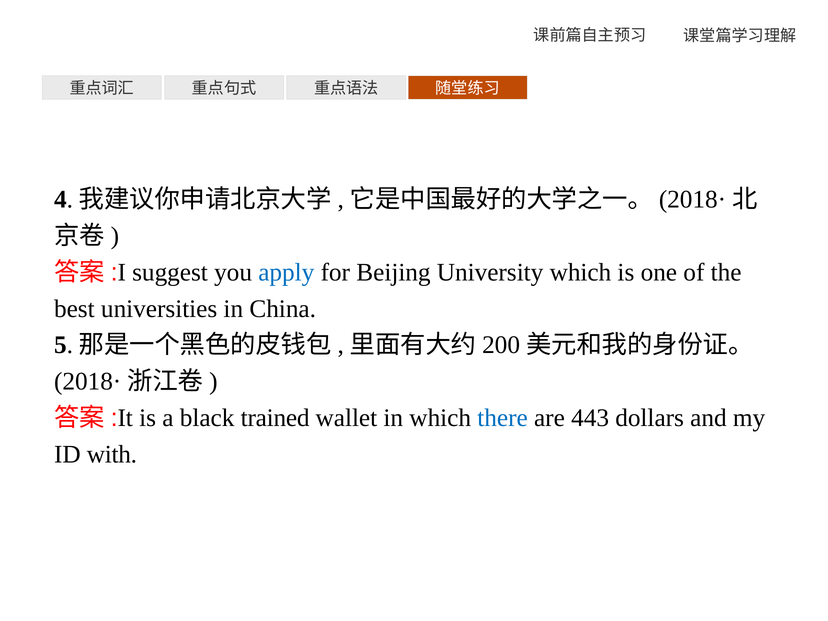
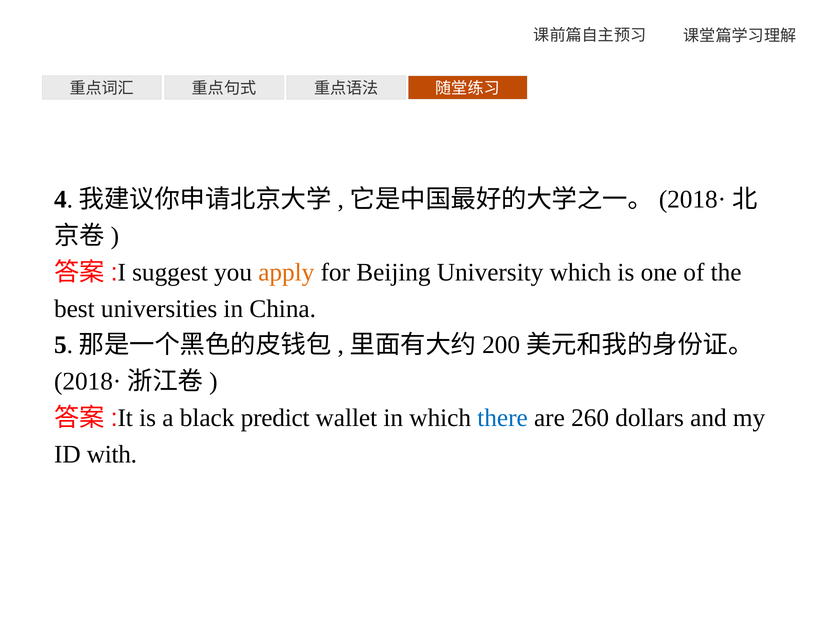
apply colour: blue -> orange
trained: trained -> predict
443: 443 -> 260
